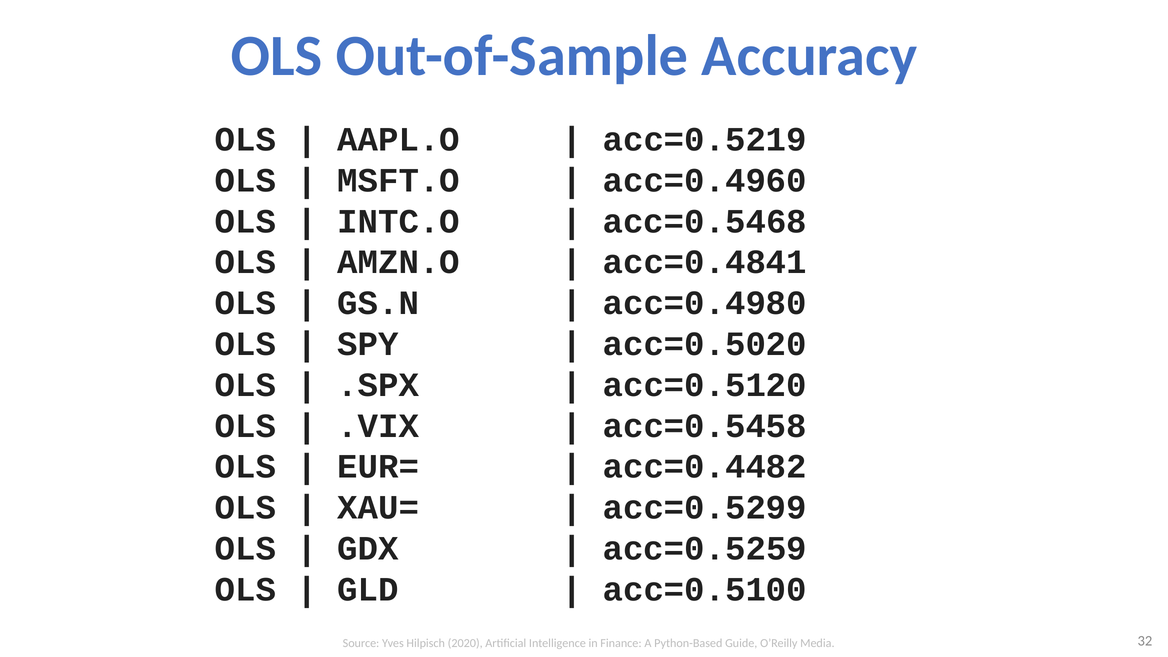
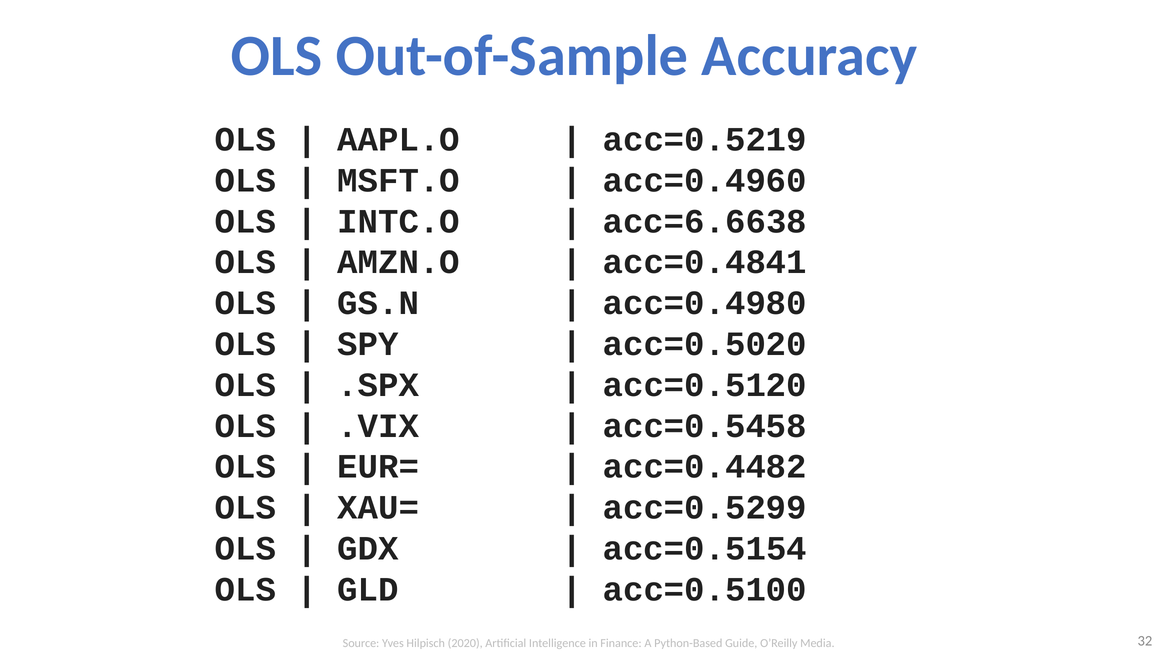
acc=0.5468: acc=0.5468 -> acc=6.6638
acc=0.5259: acc=0.5259 -> acc=0.5154
